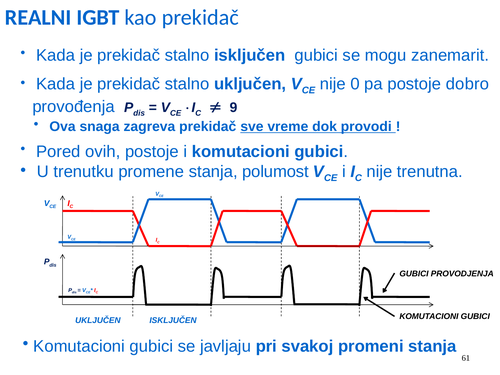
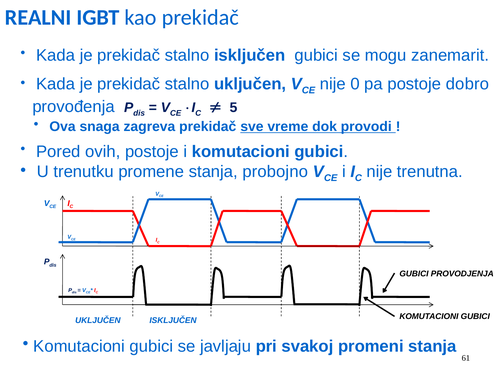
9: 9 -> 5
polumost: polumost -> probojno
